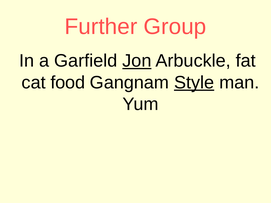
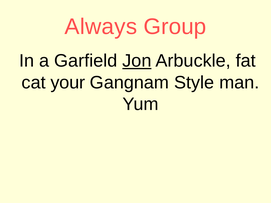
Further: Further -> Always
food: food -> your
Style underline: present -> none
